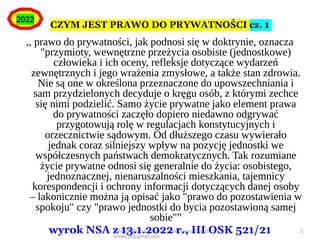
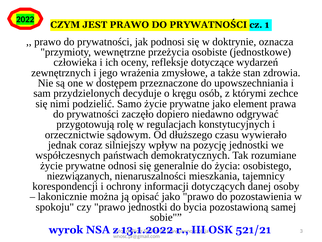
określona: określona -> dostępem
jednoznacznej: jednoznacznej -> niezwiązanych
